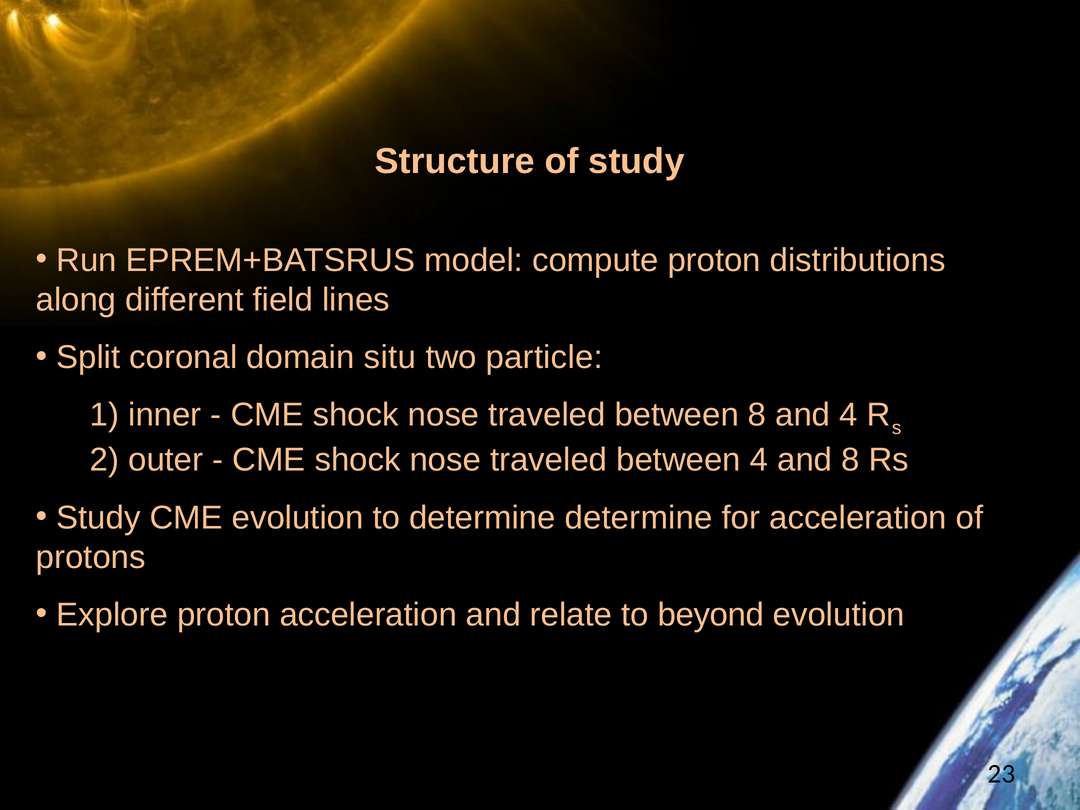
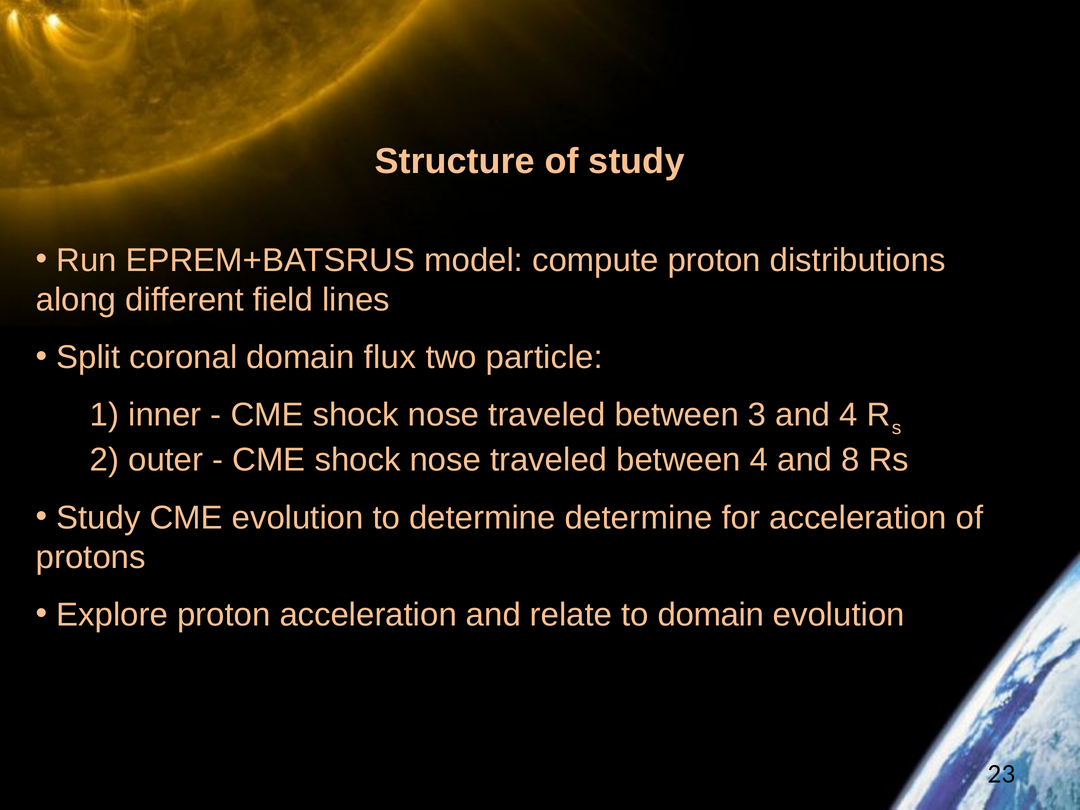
situ: situ -> flux
between 8: 8 -> 3
to beyond: beyond -> domain
